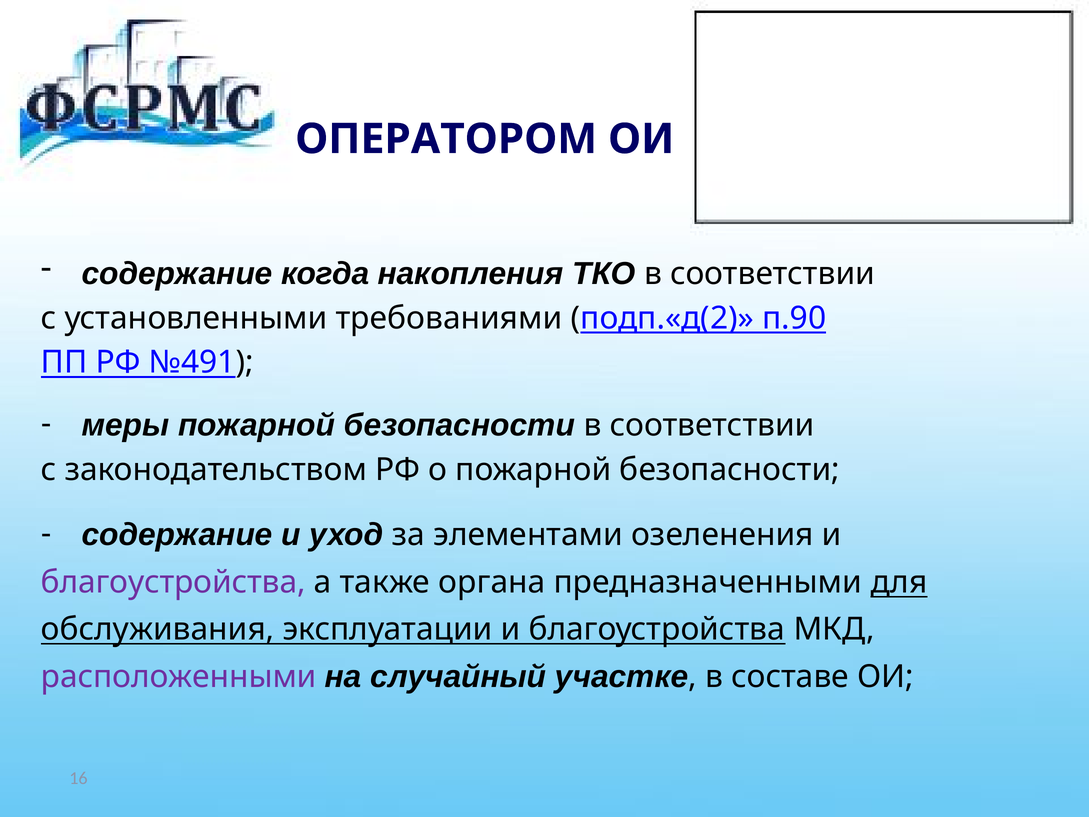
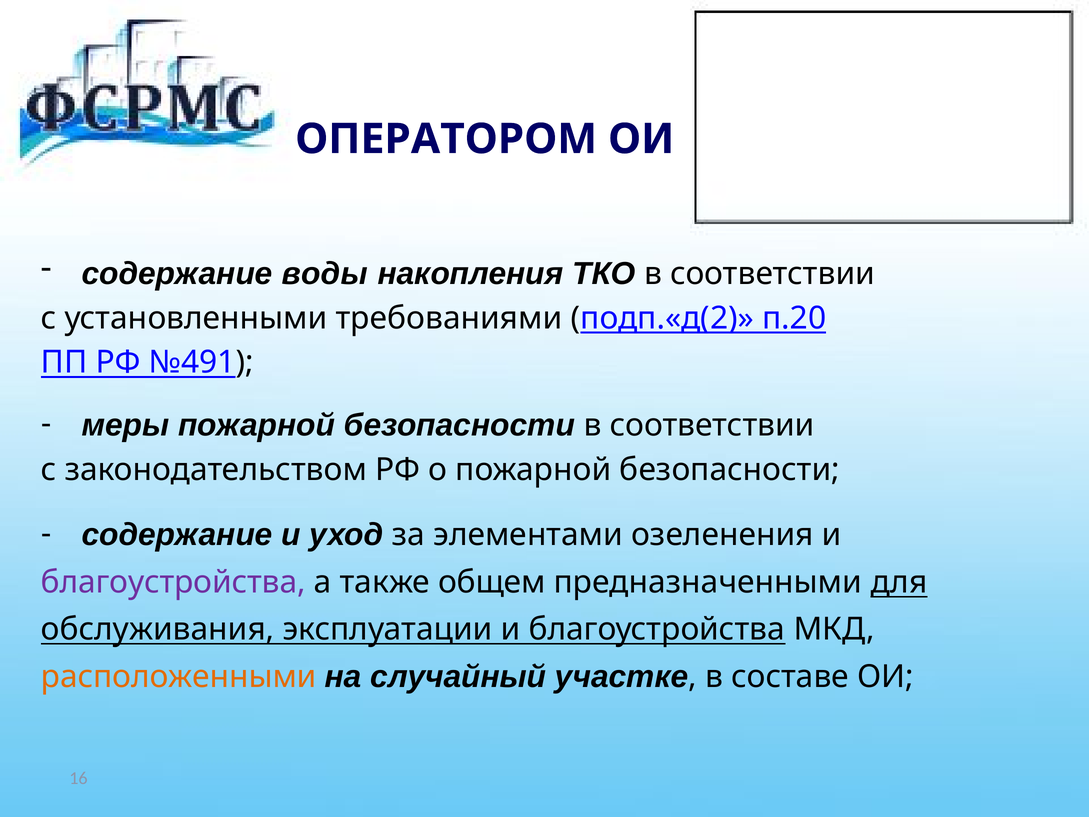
когда: когда -> воды
п.90: п.90 -> п.20
органа: органа -> общем
расположенными colour: purple -> orange
